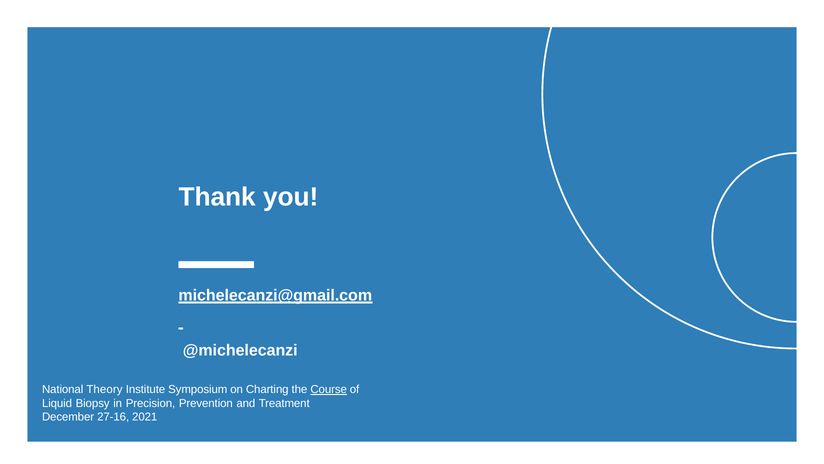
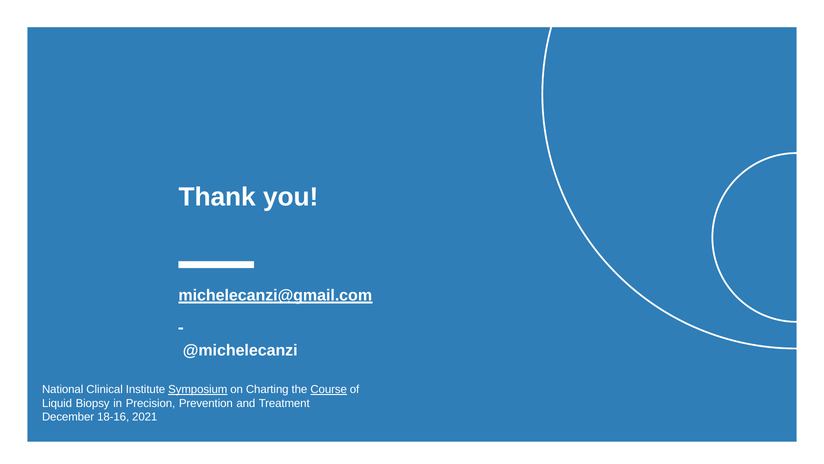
Theory: Theory -> Clinical
Symposium underline: none -> present
27-16: 27-16 -> 18-16
